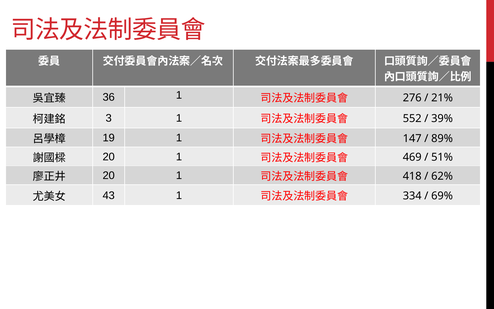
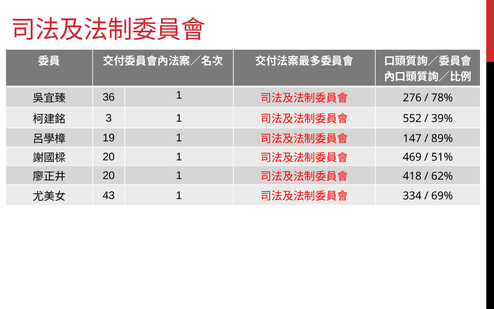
21%: 21% -> 78%
